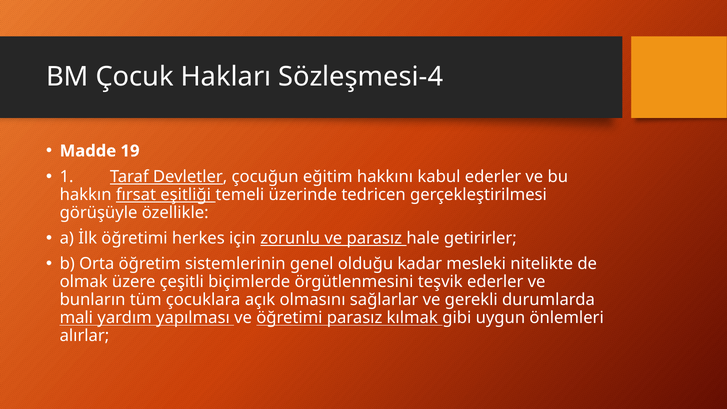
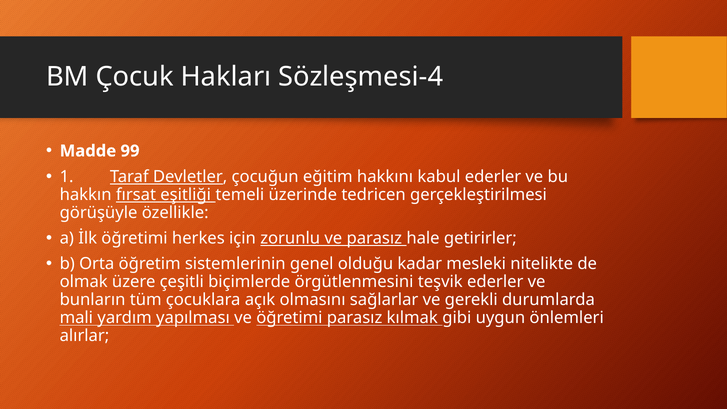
19: 19 -> 99
